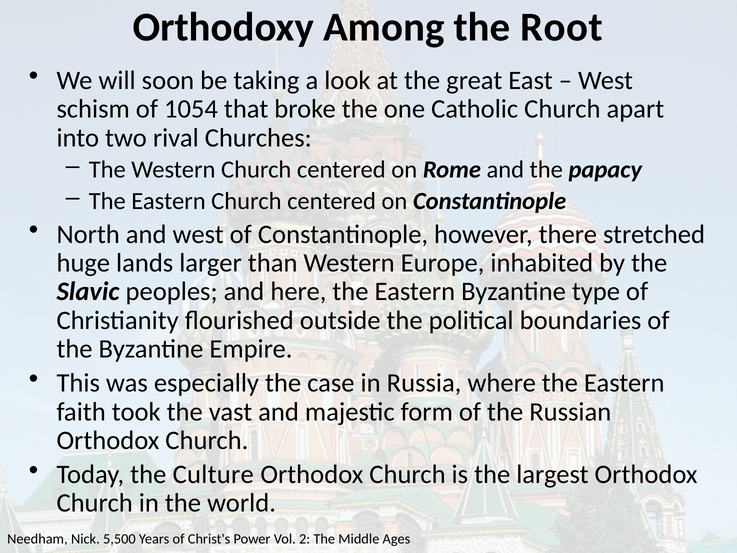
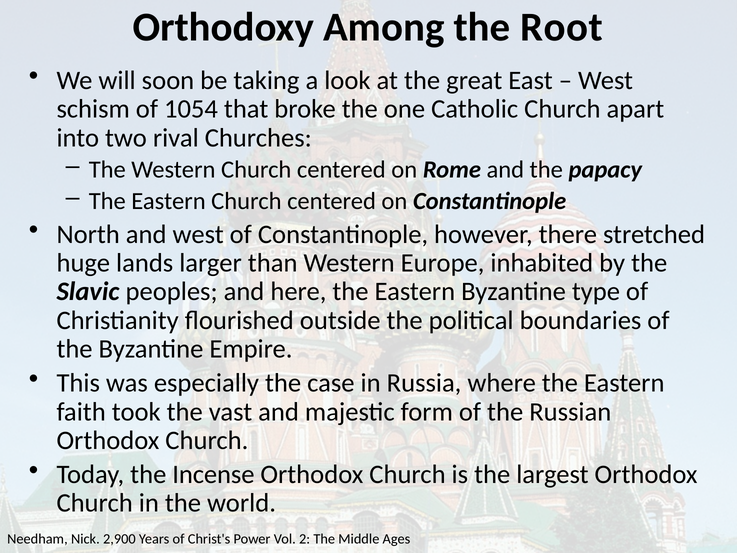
Culture: Culture -> Incense
5,500: 5,500 -> 2,900
